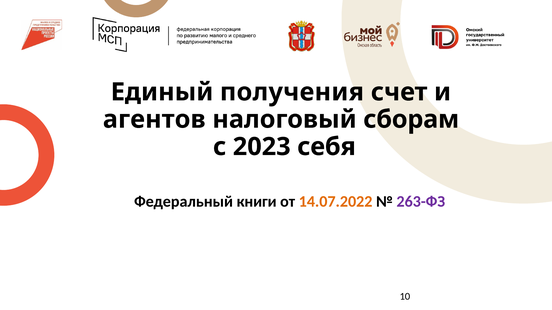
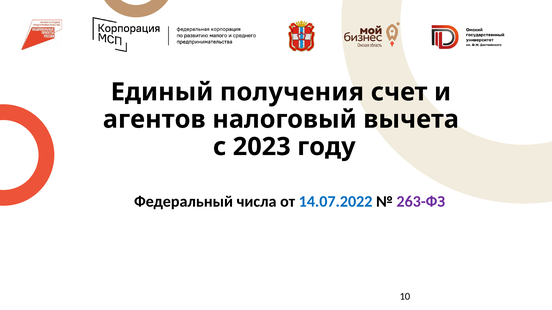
сборам: сборам -> вычета
себя: себя -> году
книги: книги -> числа
14.07.2022 colour: orange -> blue
